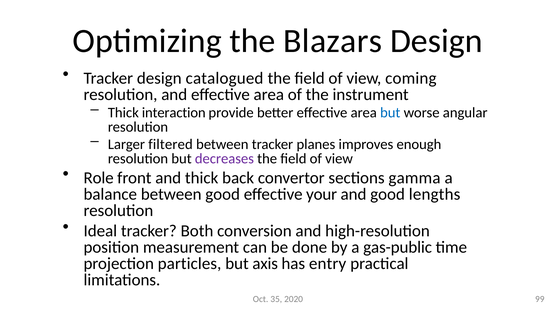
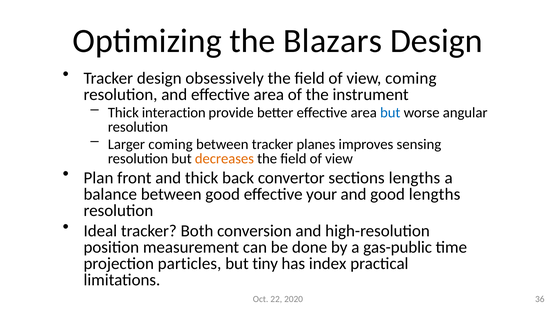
catalogued: catalogued -> obsessively
Larger filtered: filtered -> coming
enough: enough -> sensing
decreases colour: purple -> orange
Role: Role -> Plan
sections gamma: gamma -> lengths
axis: axis -> tiny
entry: entry -> index
35: 35 -> 22
99: 99 -> 36
